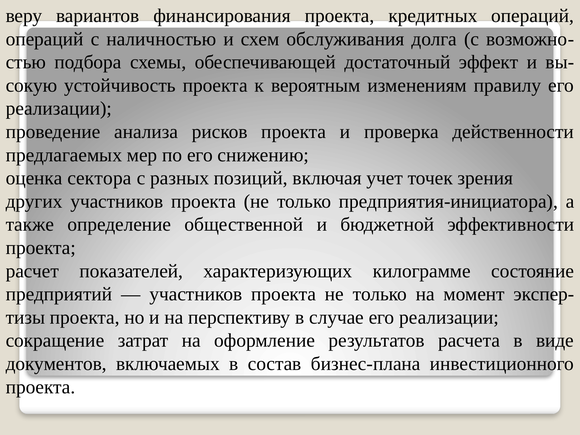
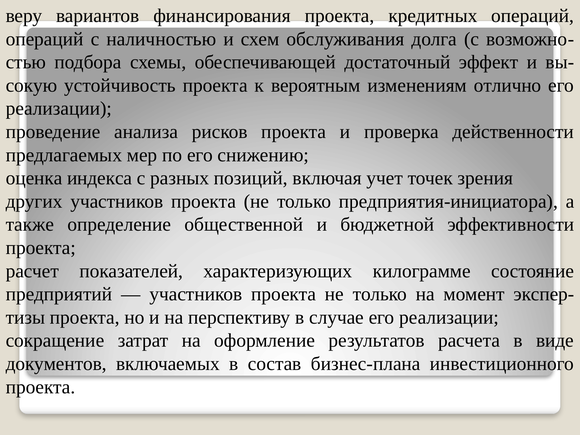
правилу: правилу -> отлично
сектора: сектора -> индекса
